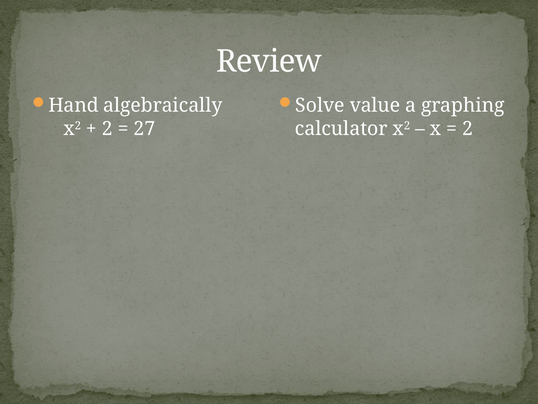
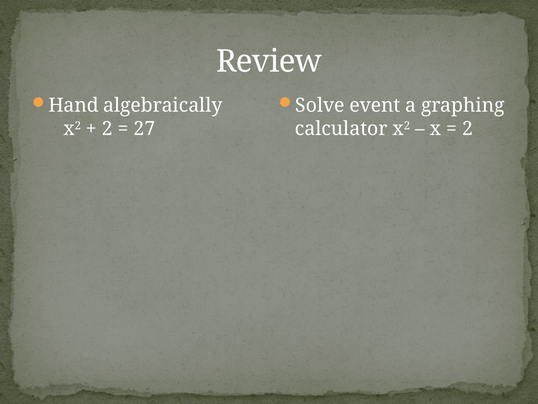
value: value -> event
